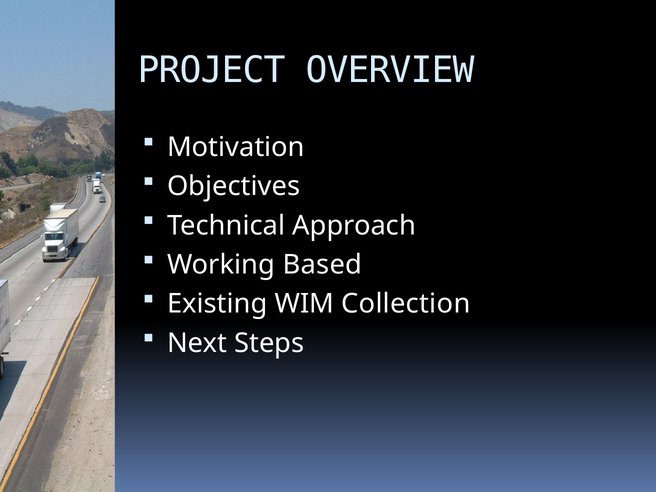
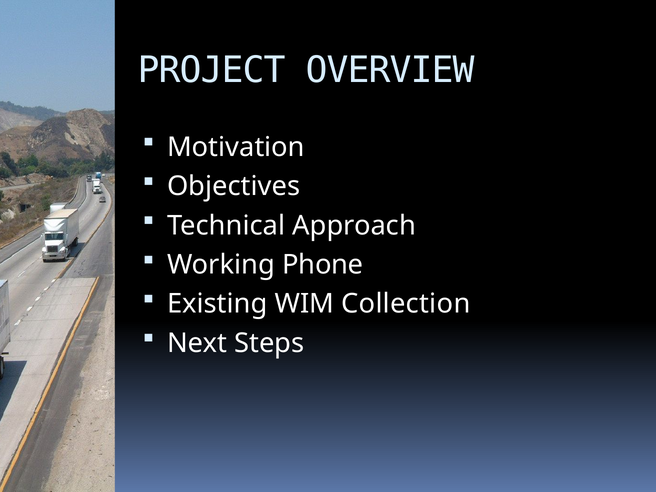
Based: Based -> Phone
